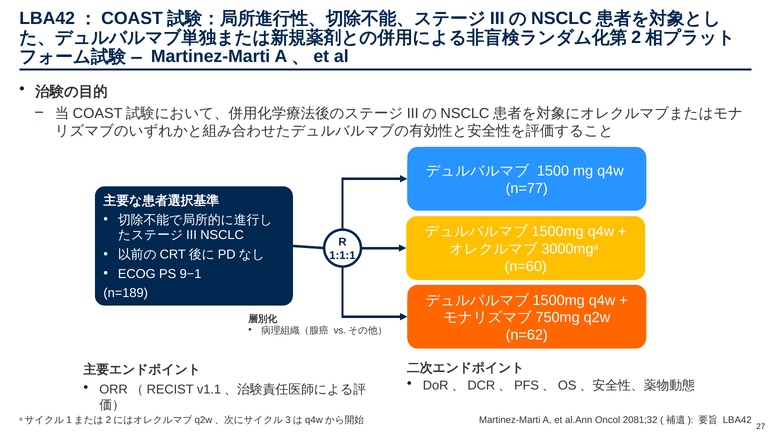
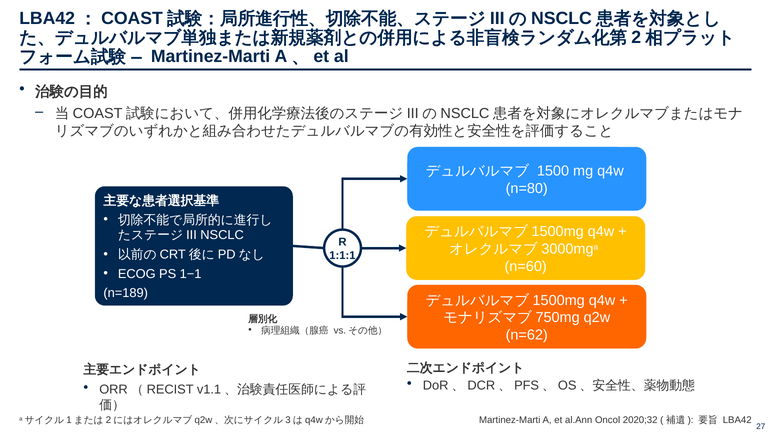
n=77: n=77 -> n=80
9−1: 9−1 -> 1−1
2081;32: 2081;32 -> 2020;32
